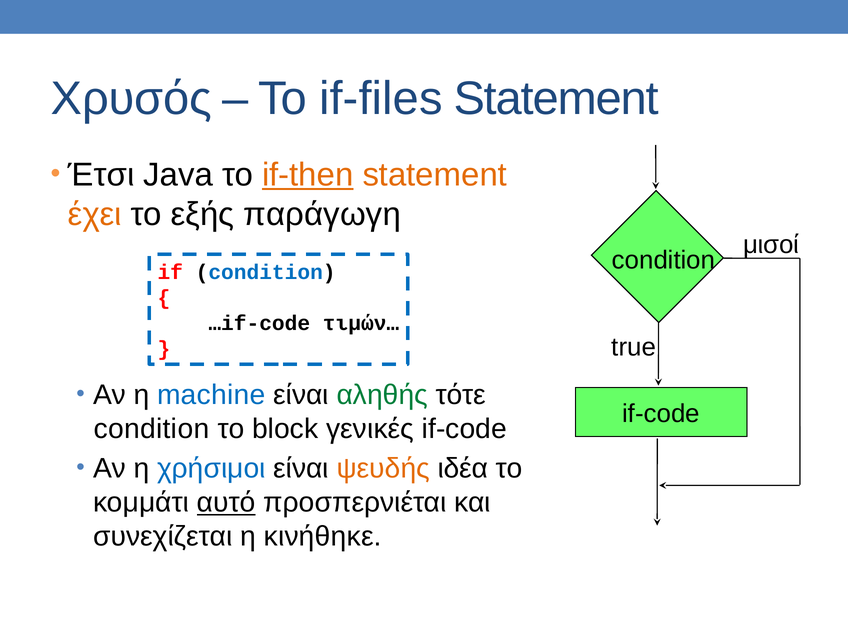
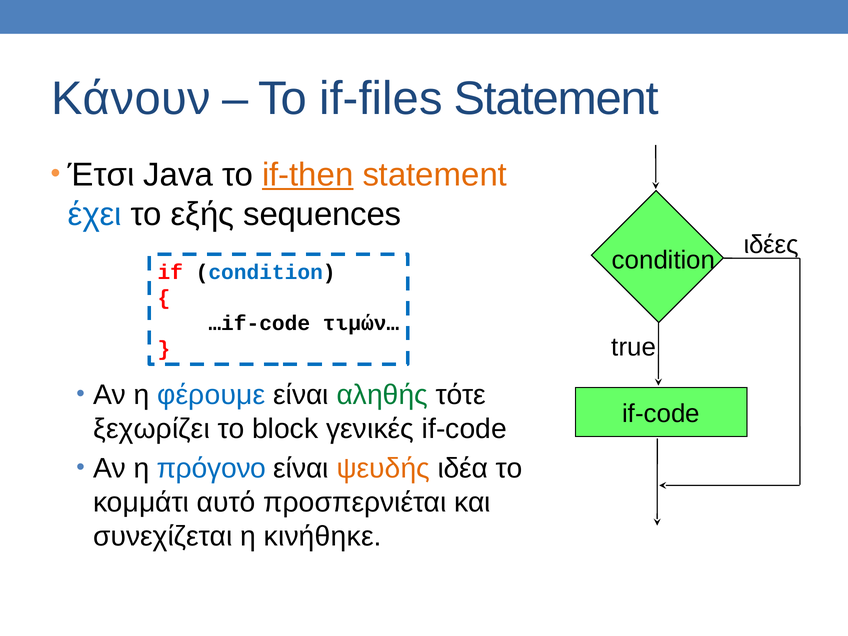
Χρυσός: Χρυσός -> Κάνουν
έχει colour: orange -> blue
παράγωγη: παράγωγη -> sequences
μισοί: μισοί -> ιδέες
machine: machine -> φέρουμε
condition at (152, 429): condition -> ξεχωρίζει
χρήσιμοι: χρήσιμοι -> πρόγονο
αυτό underline: present -> none
